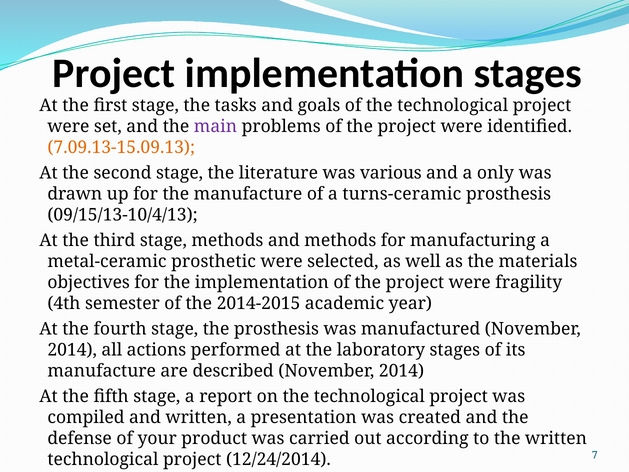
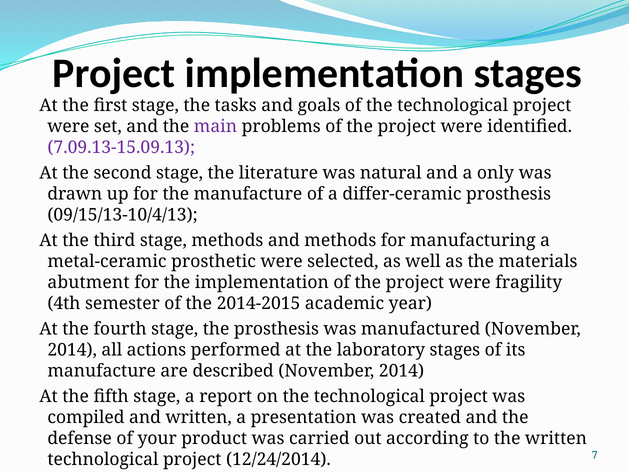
7.09.13-15.09.13 colour: orange -> purple
various: various -> natural
turns-ceramic: turns-ceramic -> differ-ceramic
objectives: objectives -> abutment
